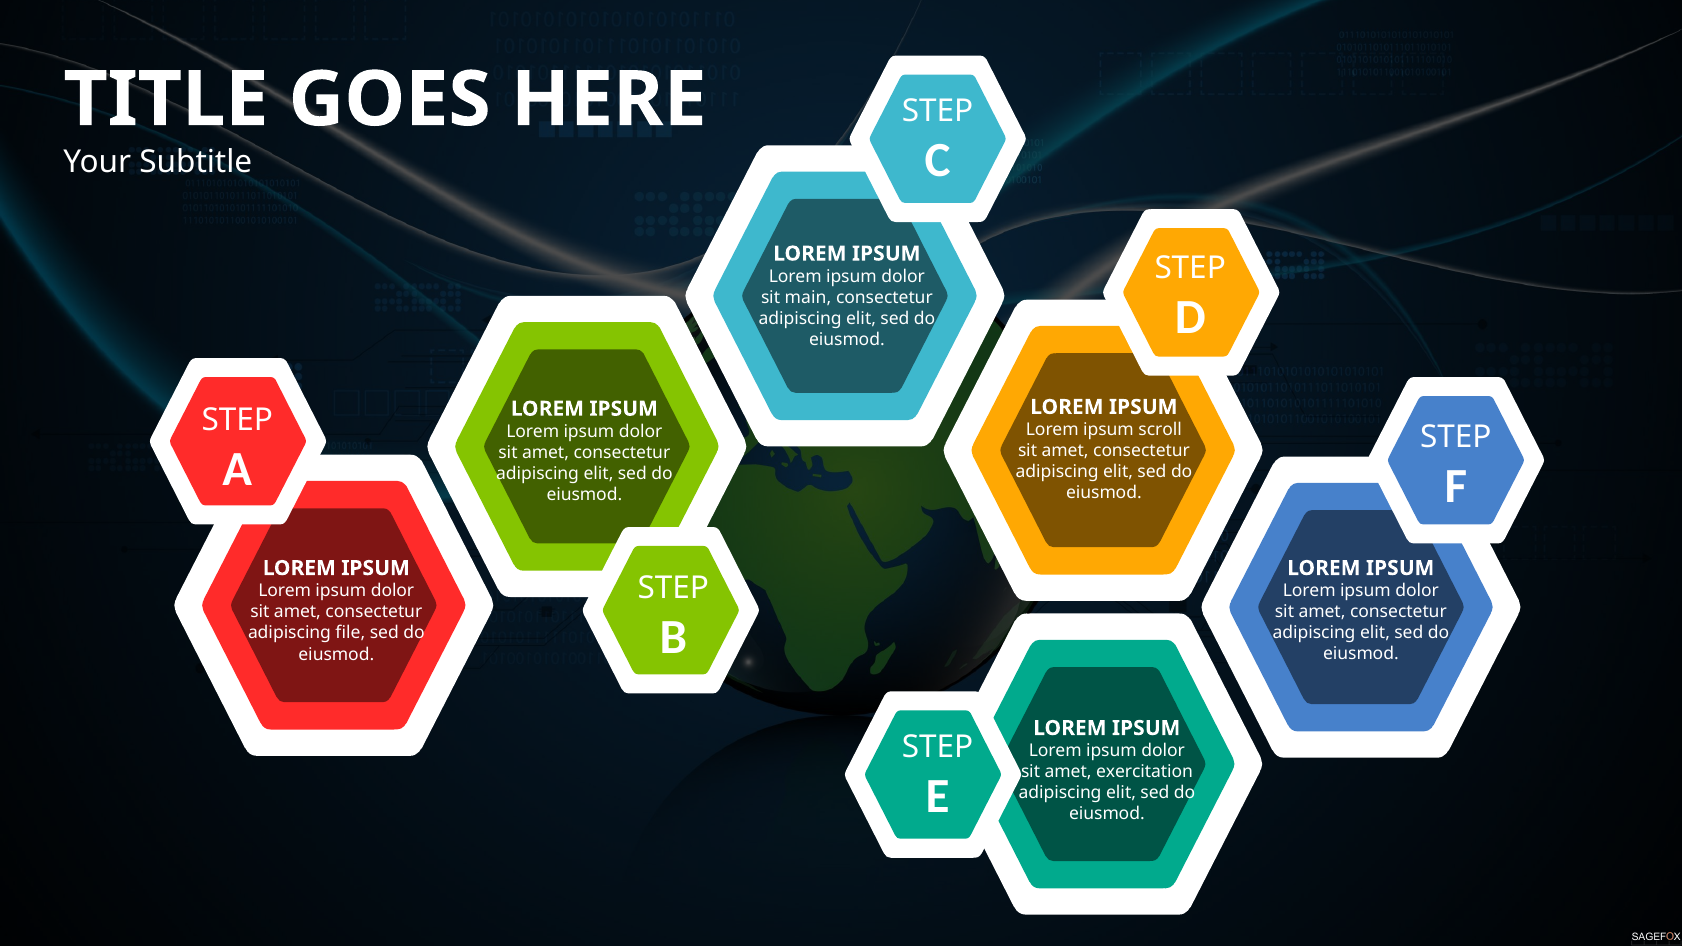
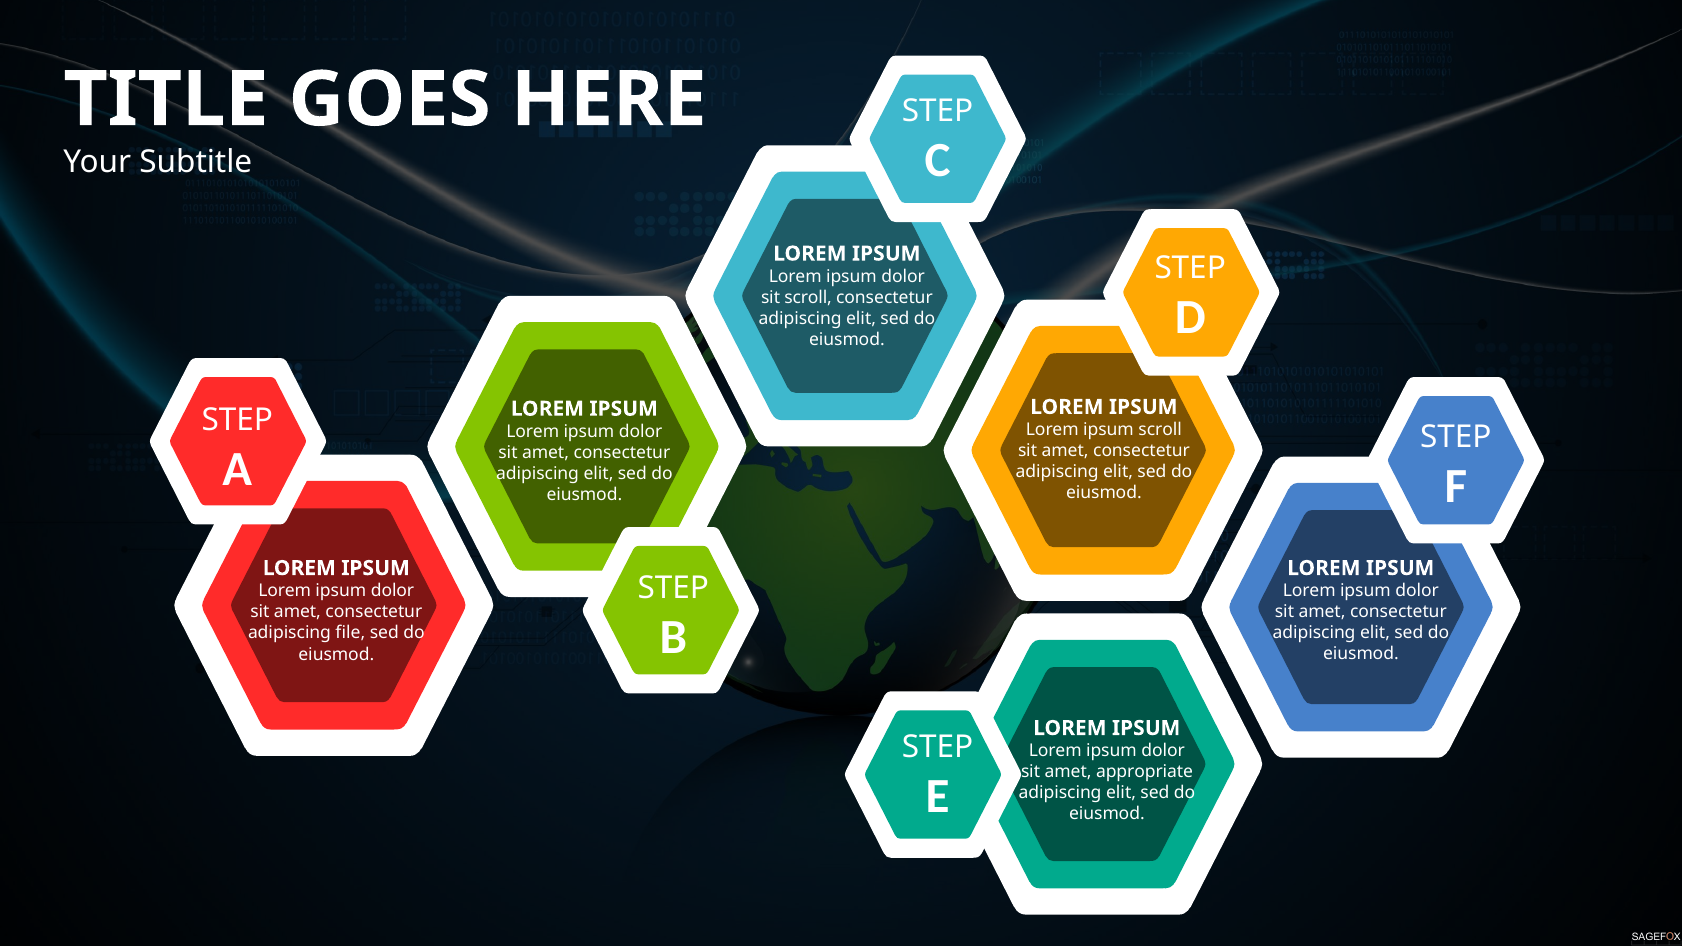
sit main: main -> scroll
exercitation: exercitation -> appropriate
